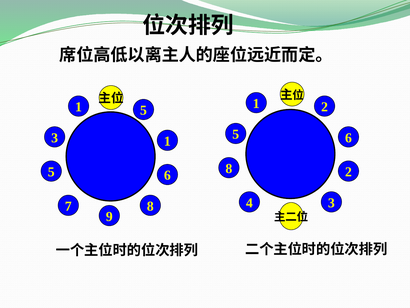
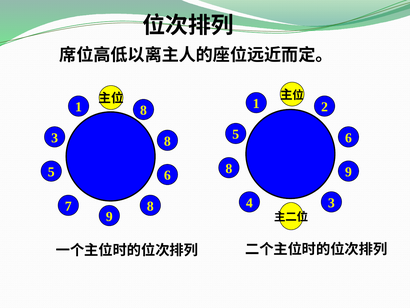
5 at (143, 110): 5 -> 8
3 1: 1 -> 8
2 at (348, 172): 2 -> 9
